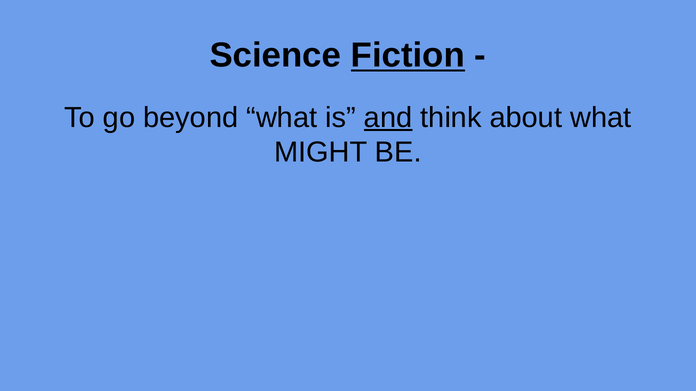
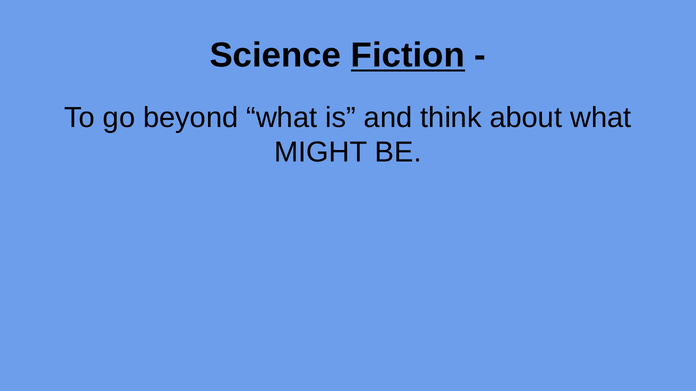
and underline: present -> none
